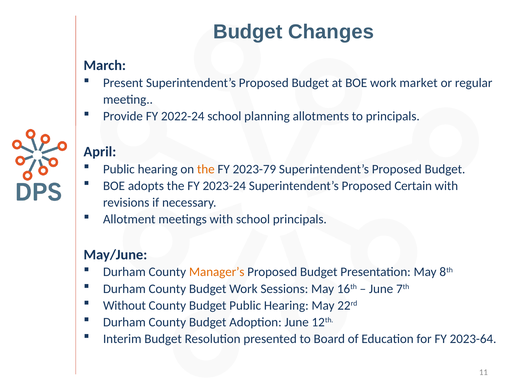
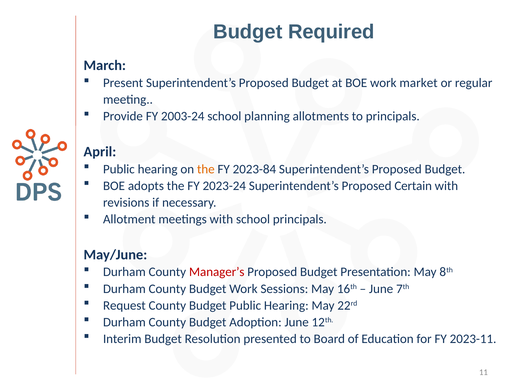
Changes: Changes -> Required
2022-24: 2022-24 -> 2003-24
2023-79: 2023-79 -> 2023-84
Manager’s colour: orange -> red
Without: Without -> Request
2023-64: 2023-64 -> 2023-11
